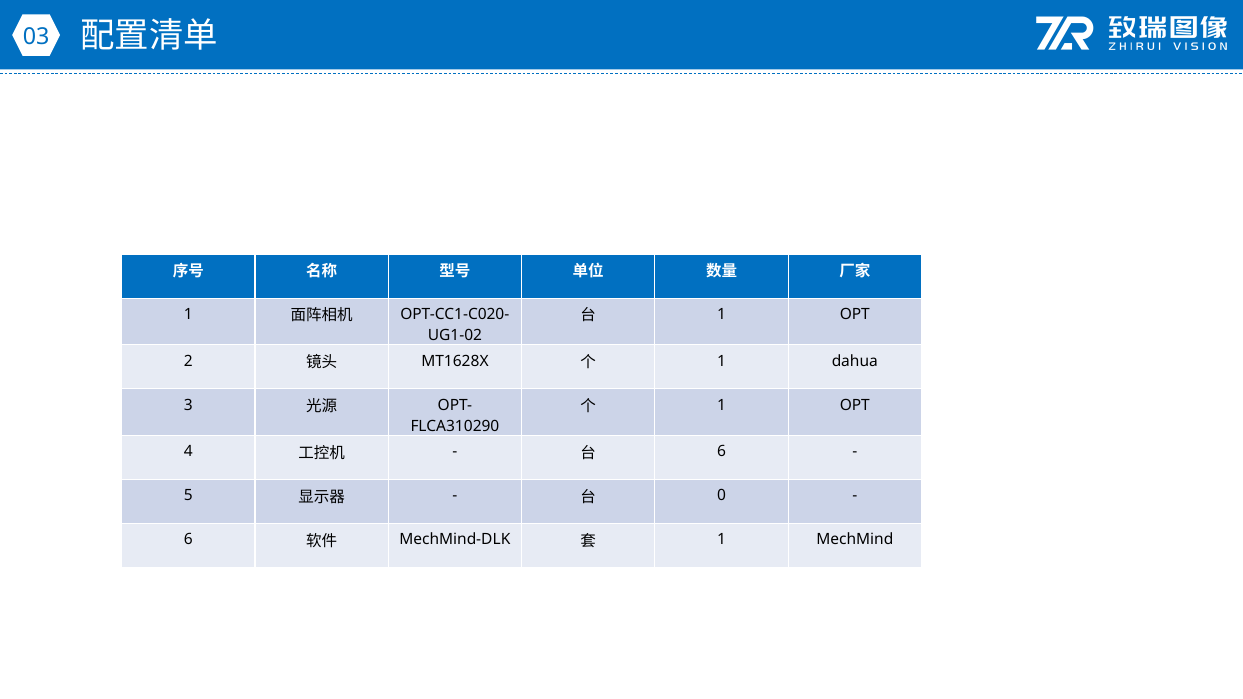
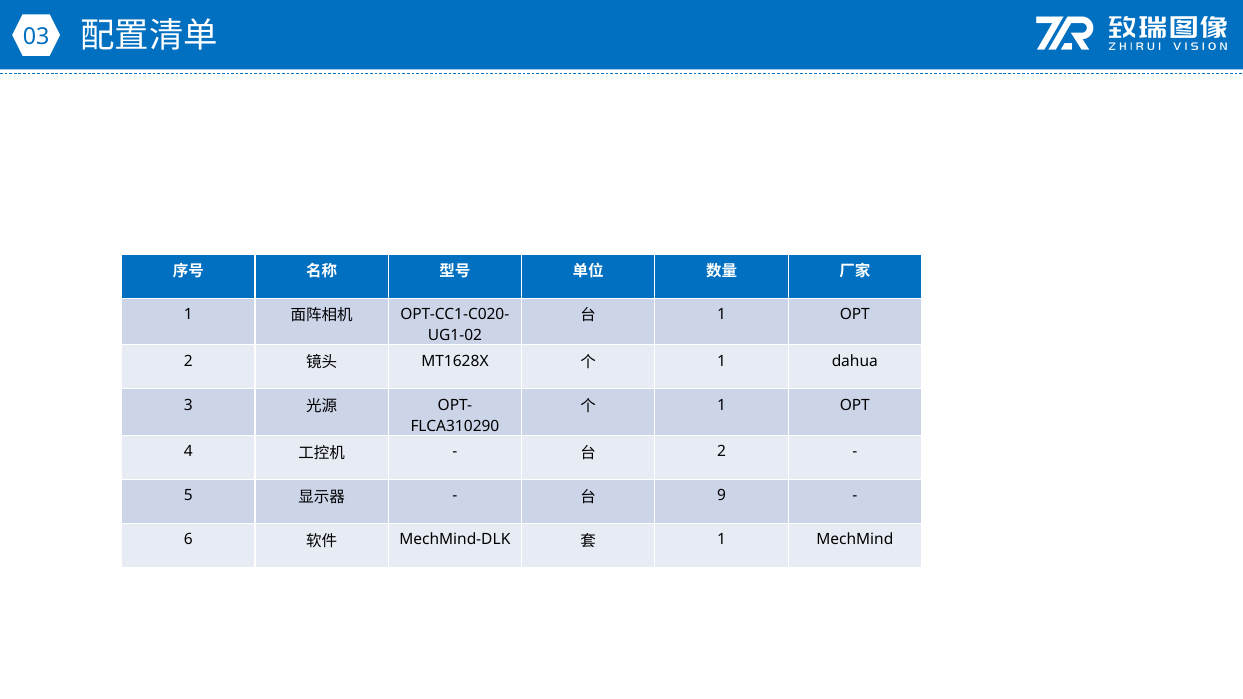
6 at (722, 452): 6 -> 2
0: 0 -> 9
